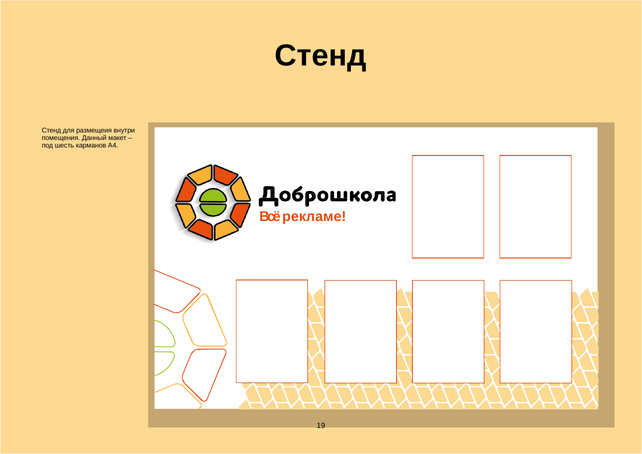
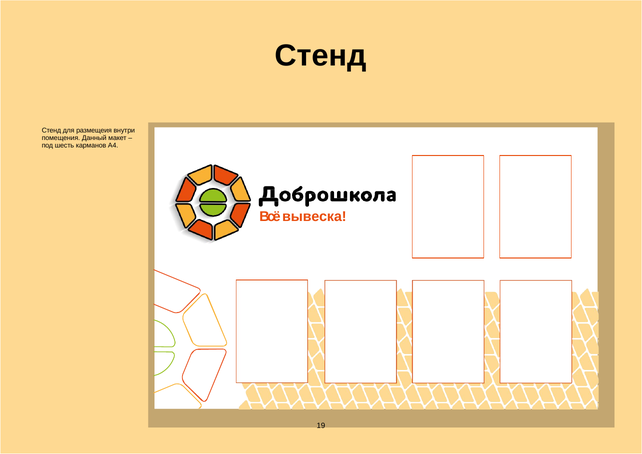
рекламе: рекламе -> вывеска
